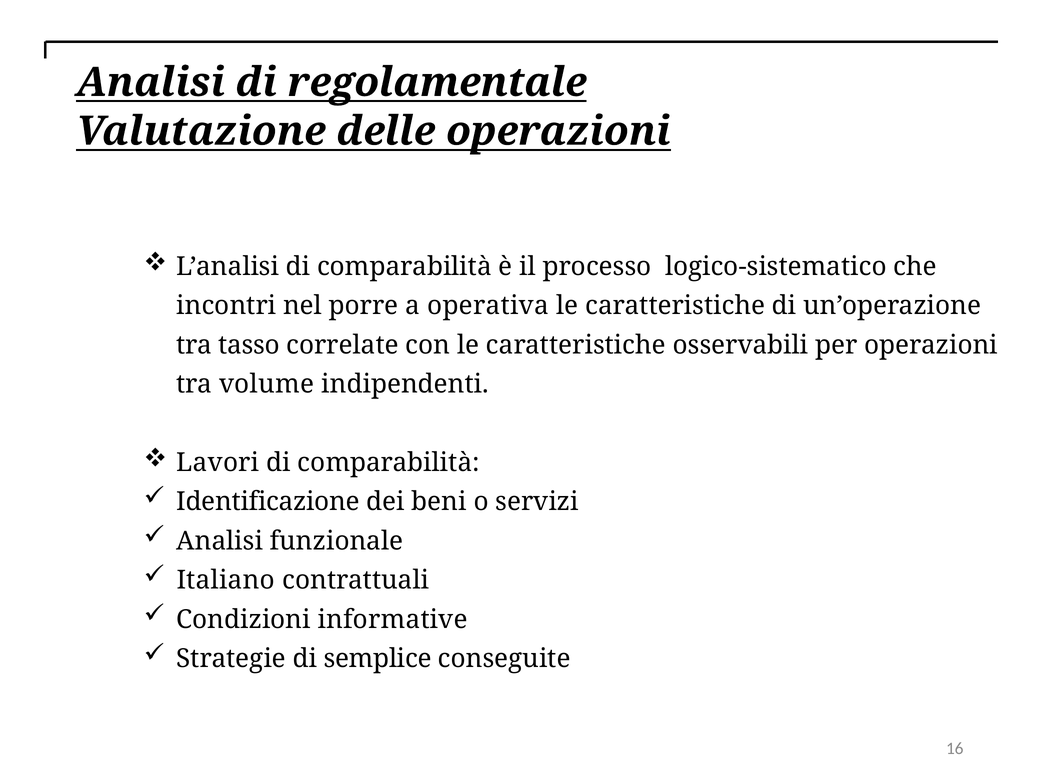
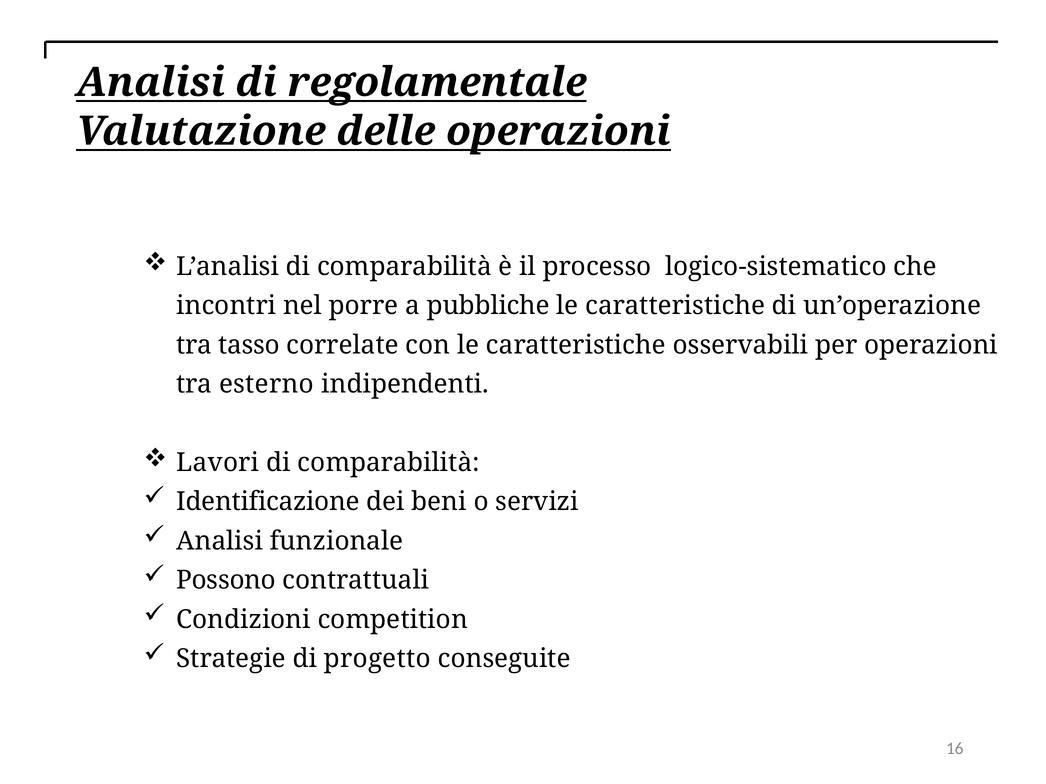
operativa: operativa -> pubbliche
volume: volume -> esterno
Italiano: Italiano -> Possono
informative: informative -> competition
semplice: semplice -> progetto
